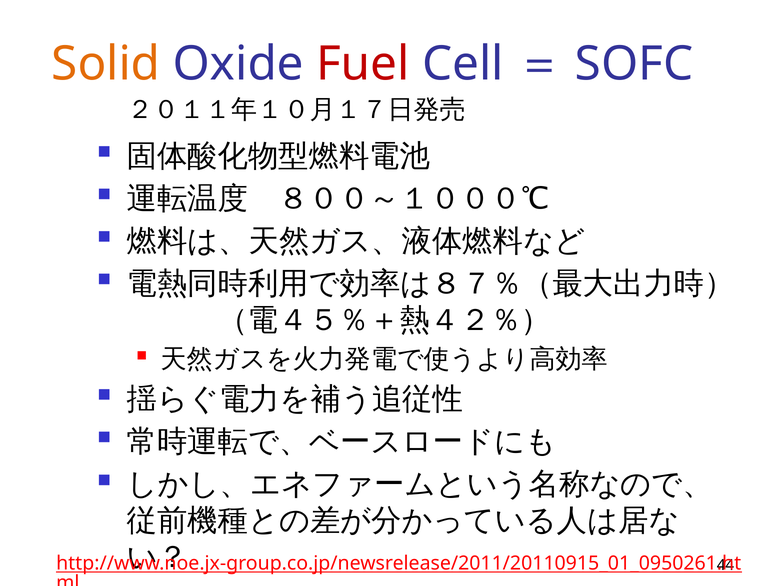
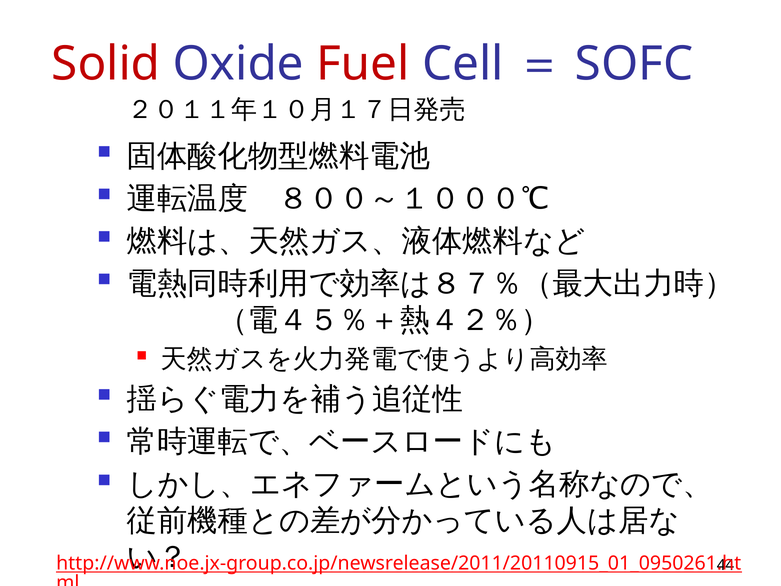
Solid colour: orange -> red
